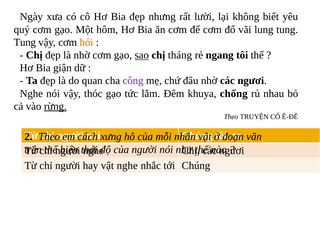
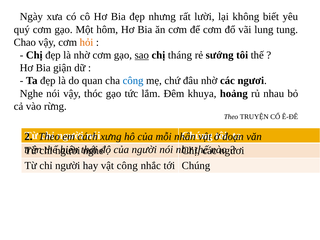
Tung at (25, 42): Tung -> Chao
ngang: ngang -> sướng
công at (133, 81) colour: purple -> blue
chống: chống -> hoảng
rừng underline: present -> none
vật nghe: nghe -> công
